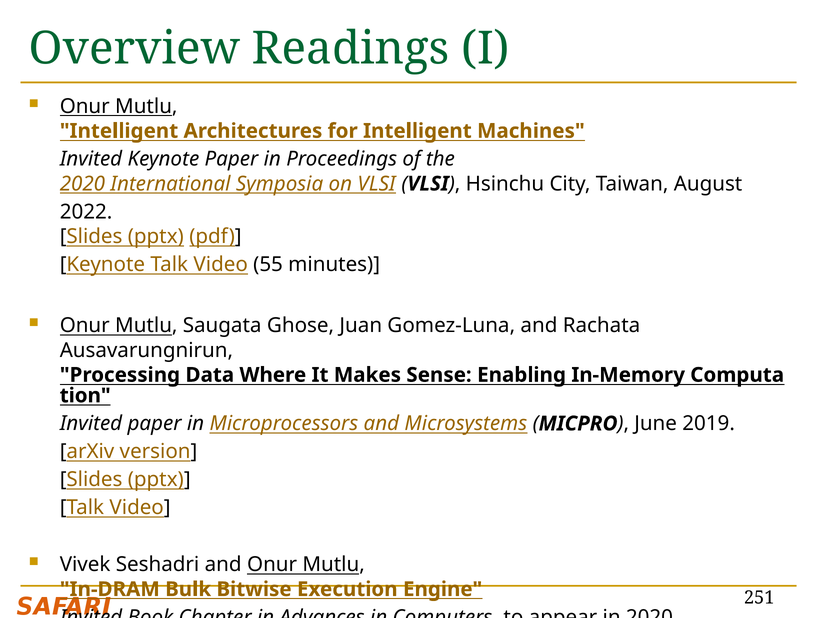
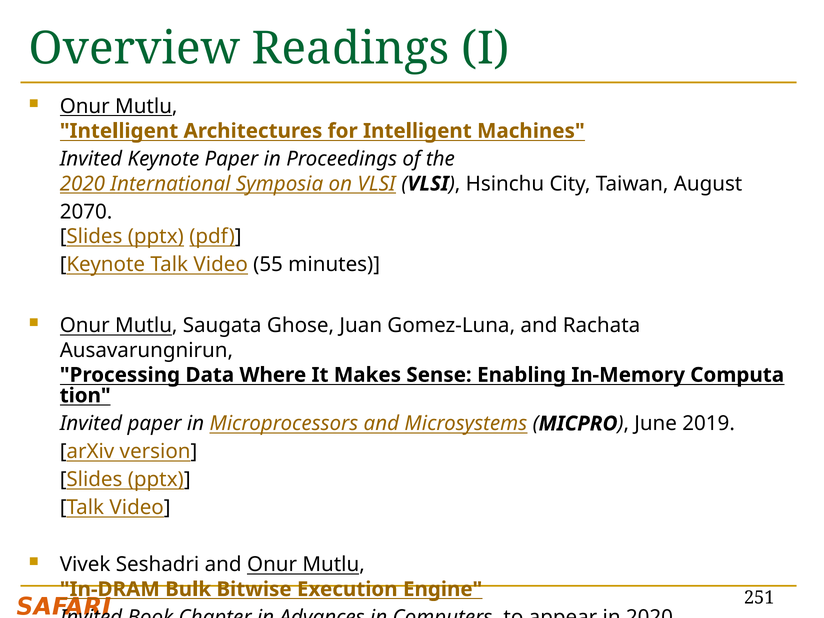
2022: 2022 -> 2070
